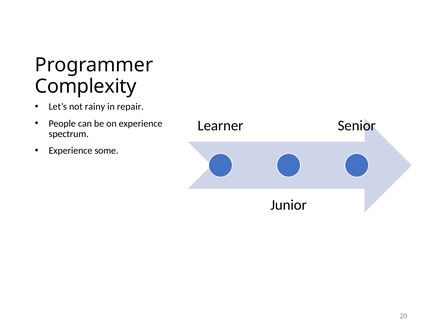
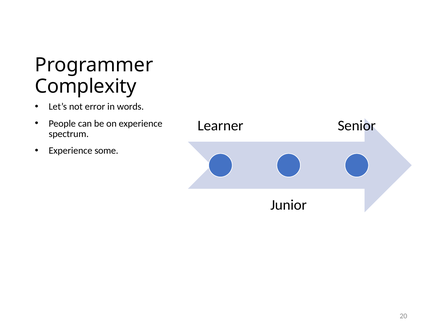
rainy: rainy -> error
repair: repair -> words
